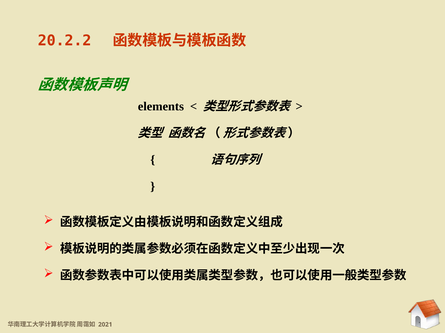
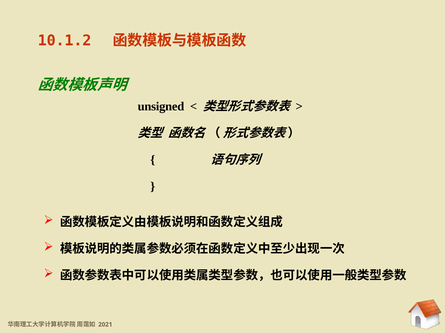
20.2.2: 20.2.2 -> 10.1.2
elements: elements -> unsigned
